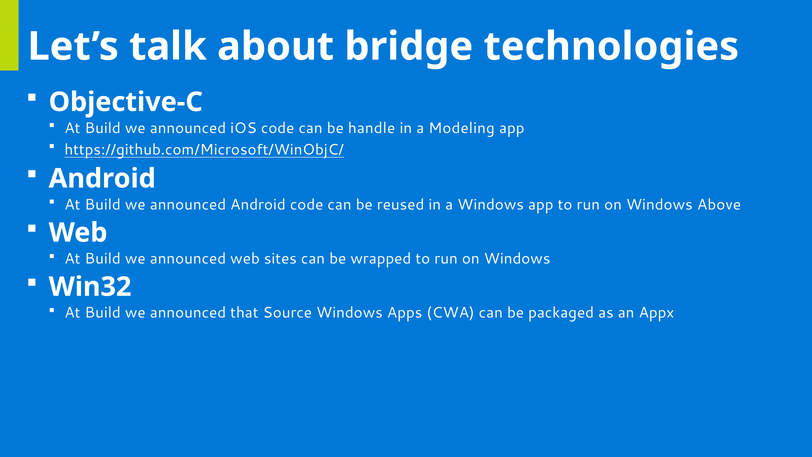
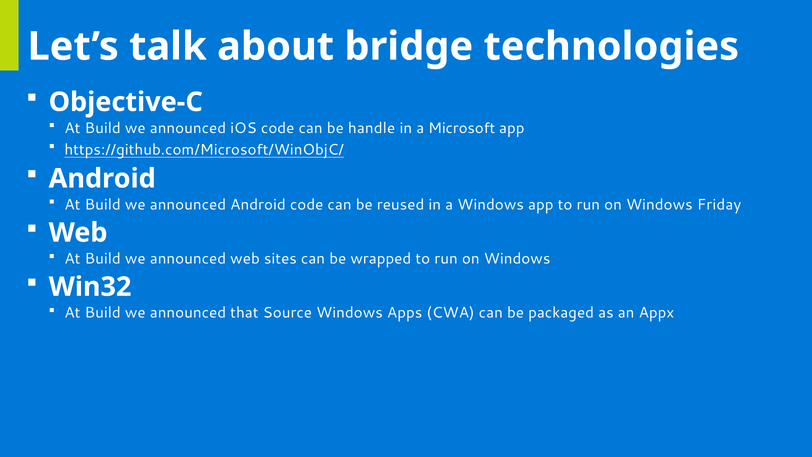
Modeling: Modeling -> Microsoft
Above: Above -> Friday
